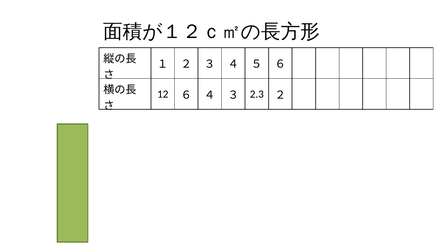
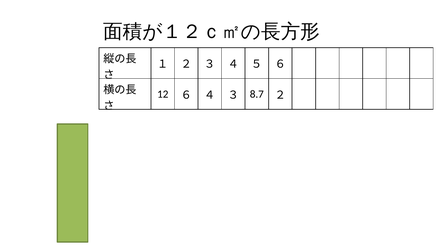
2.3: 2.3 -> 8.7
